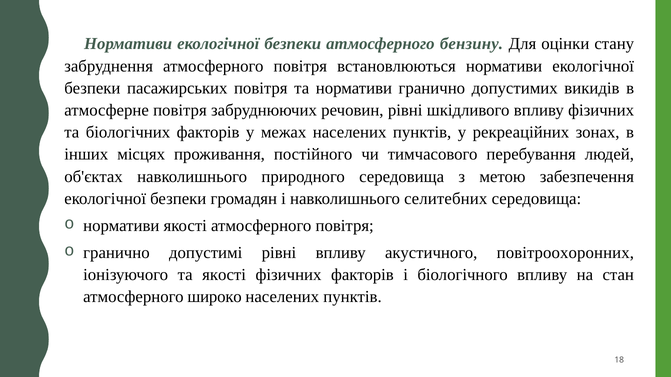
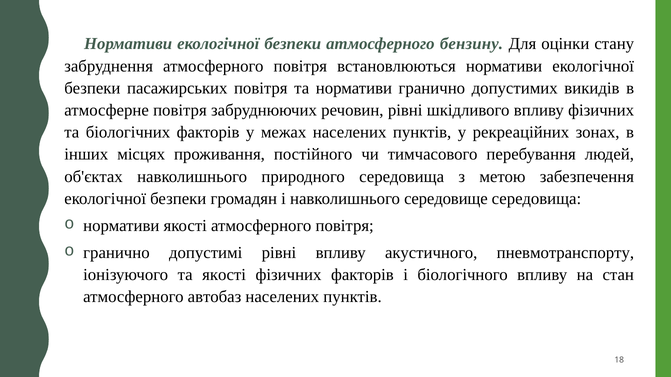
селитебних: селитебних -> середовище
повітроохоронних: повітроохоронних -> пневмотранспорту
широко: широко -> автобаз
